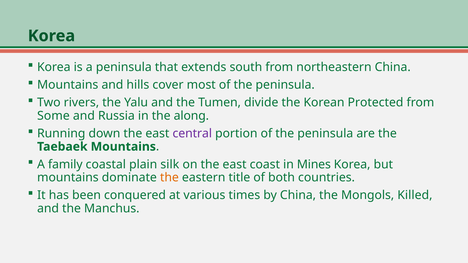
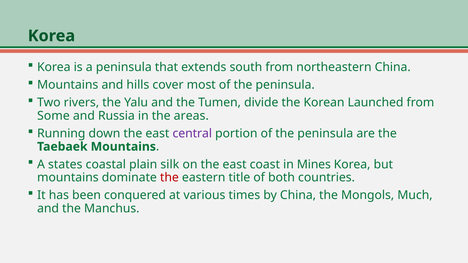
Protected: Protected -> Launched
along: along -> areas
family: family -> states
the at (169, 178) colour: orange -> red
Killed: Killed -> Much
